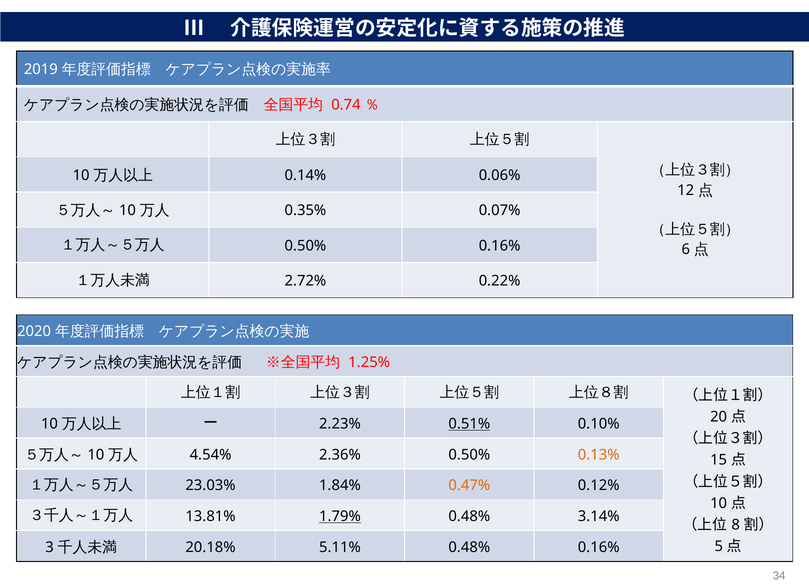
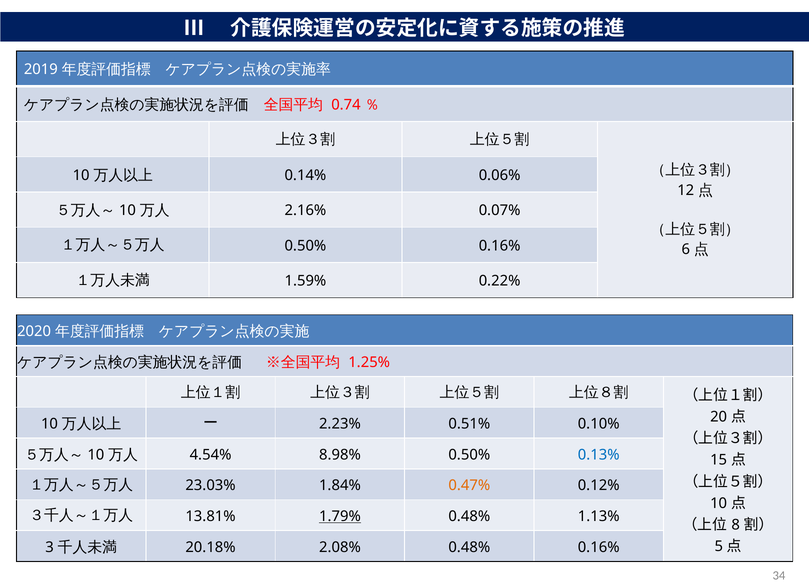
0.35%: 0.35% -> 2.16%
2.72%: 2.72% -> 1.59%
0.51% underline: present -> none
2.36%: 2.36% -> 8.98%
0.13% colour: orange -> blue
3.14%: 3.14% -> 1.13%
5.11%: 5.11% -> 2.08%
